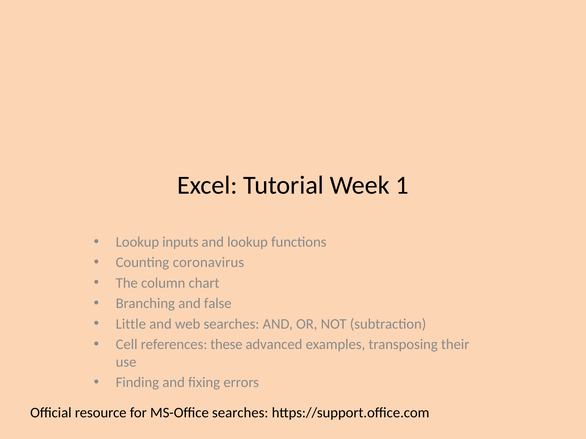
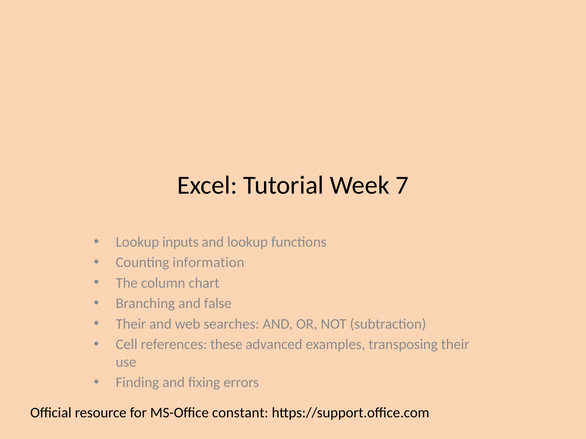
1: 1 -> 7
coronavirus: coronavirus -> information
Little at (131, 324): Little -> Their
MS-Office searches: searches -> constant
